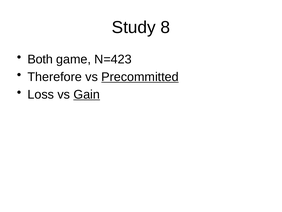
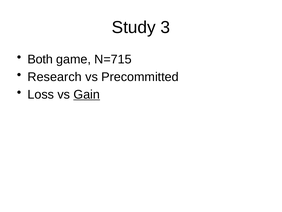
8: 8 -> 3
N=423: N=423 -> N=715
Therefore: Therefore -> Research
Precommitted underline: present -> none
